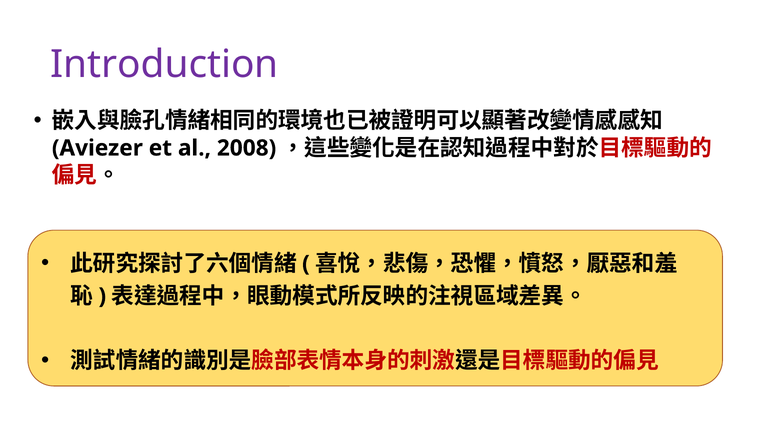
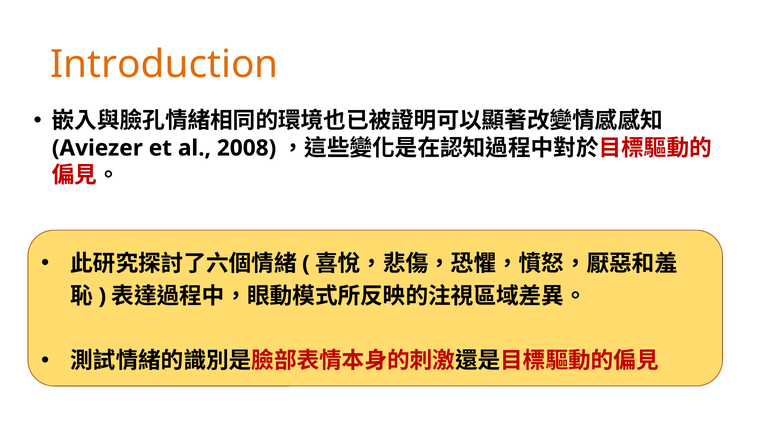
Introduction colour: purple -> orange
